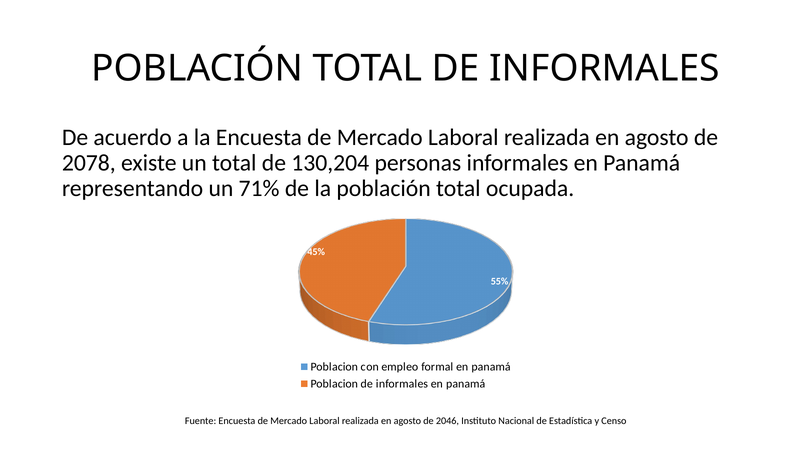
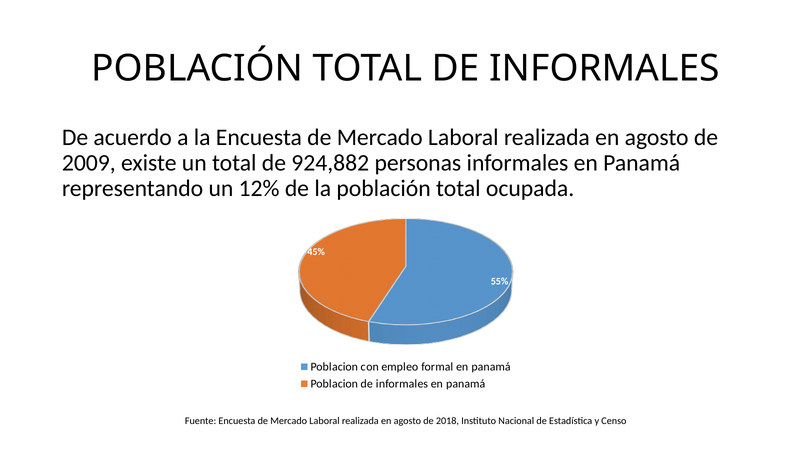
2078: 2078 -> 2009
130,204: 130,204 -> 924,882
71%: 71% -> 12%
2046: 2046 -> 2018
